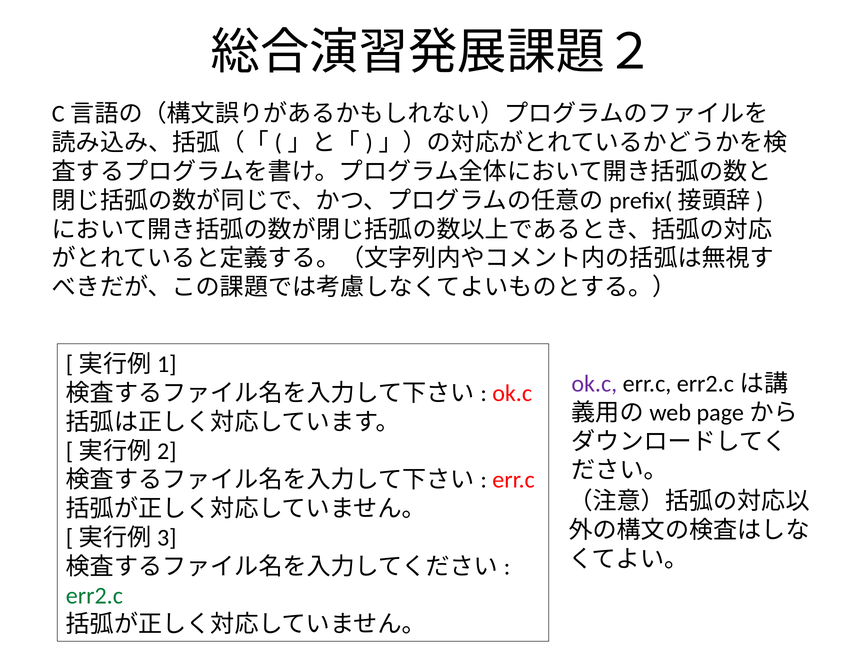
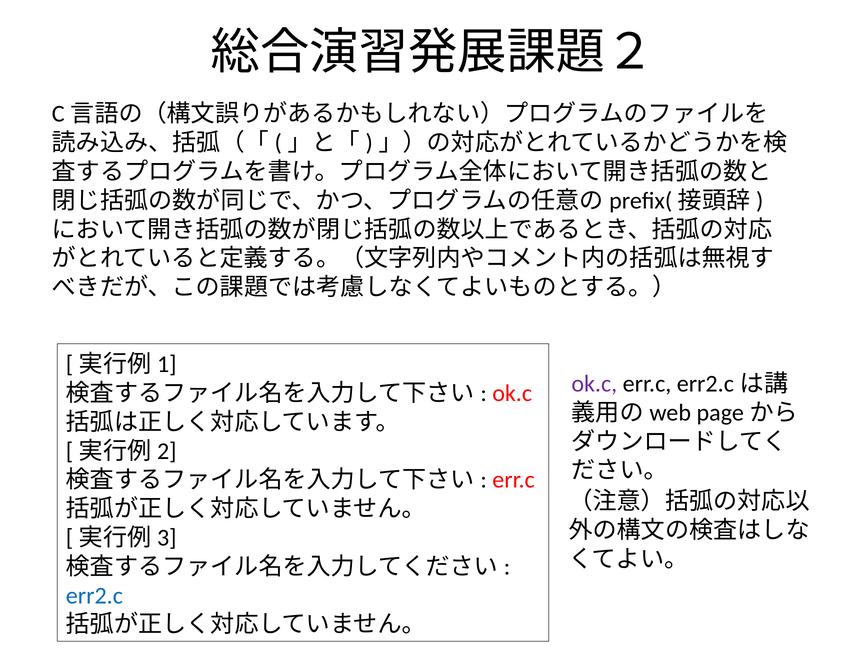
err2.c colour: green -> blue
